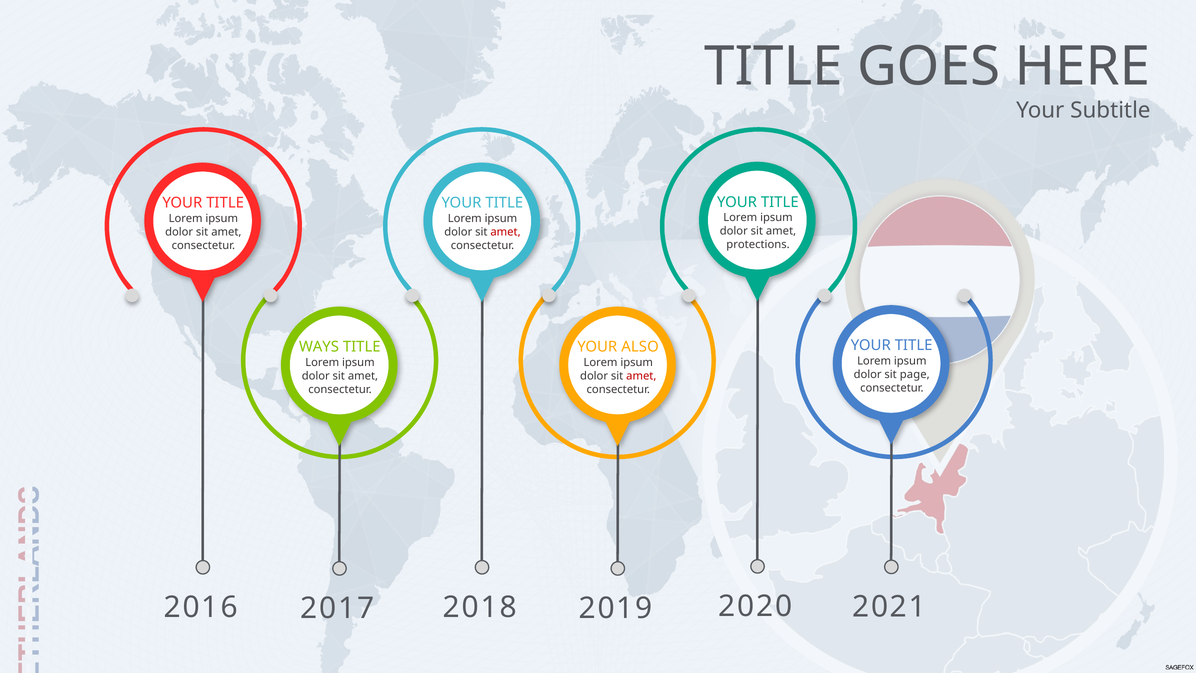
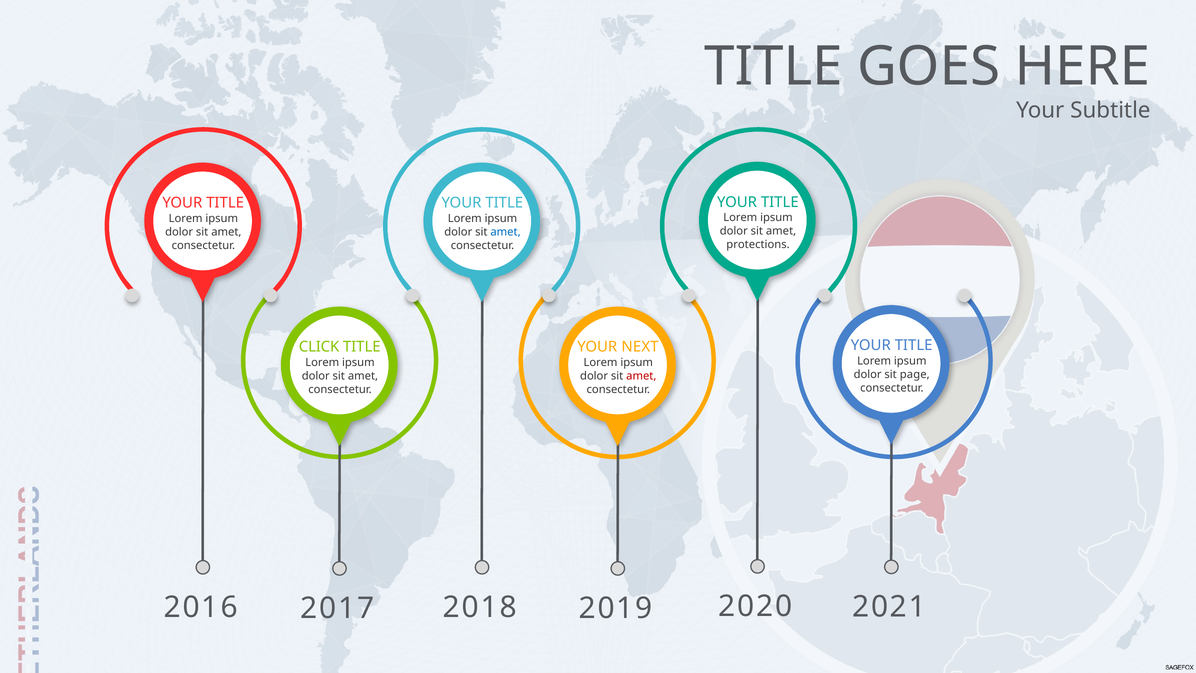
amet at (506, 232) colour: red -> blue
WAYS: WAYS -> CLICK
ALSO: ALSO -> NEXT
